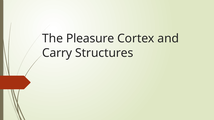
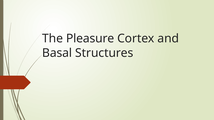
Carry: Carry -> Basal
